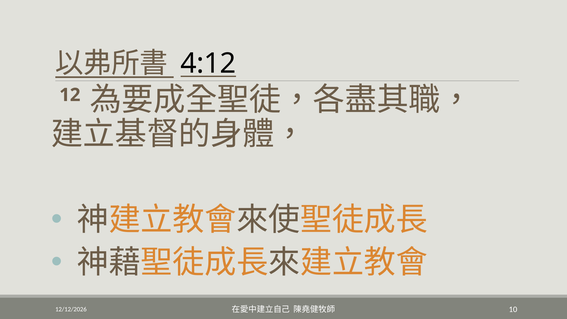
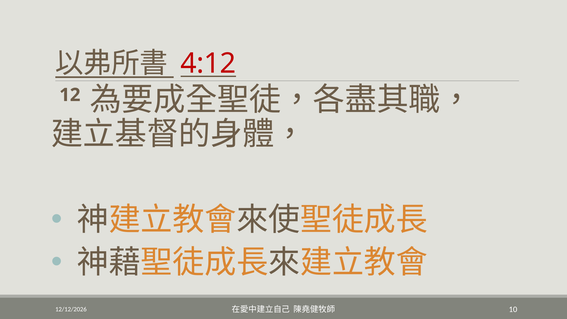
4:12 colour: black -> red
